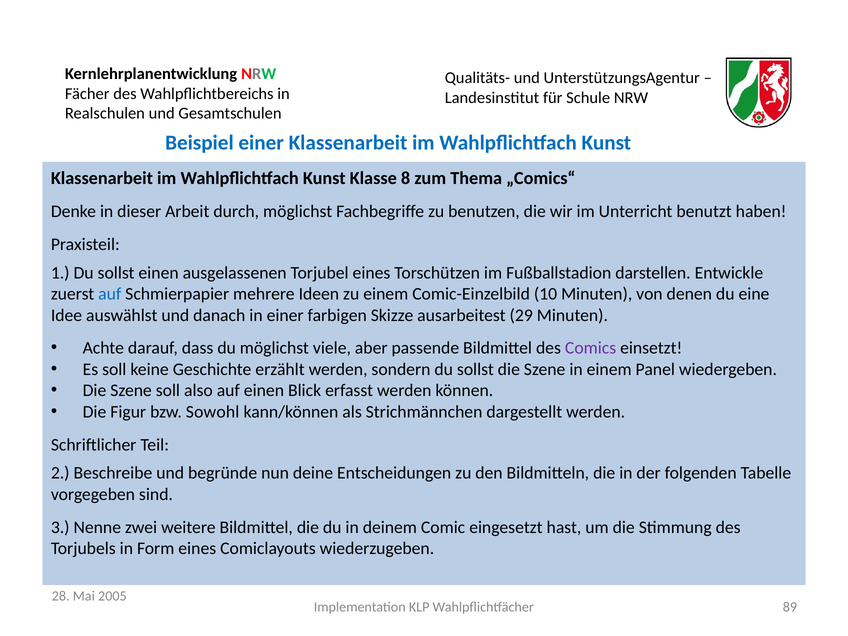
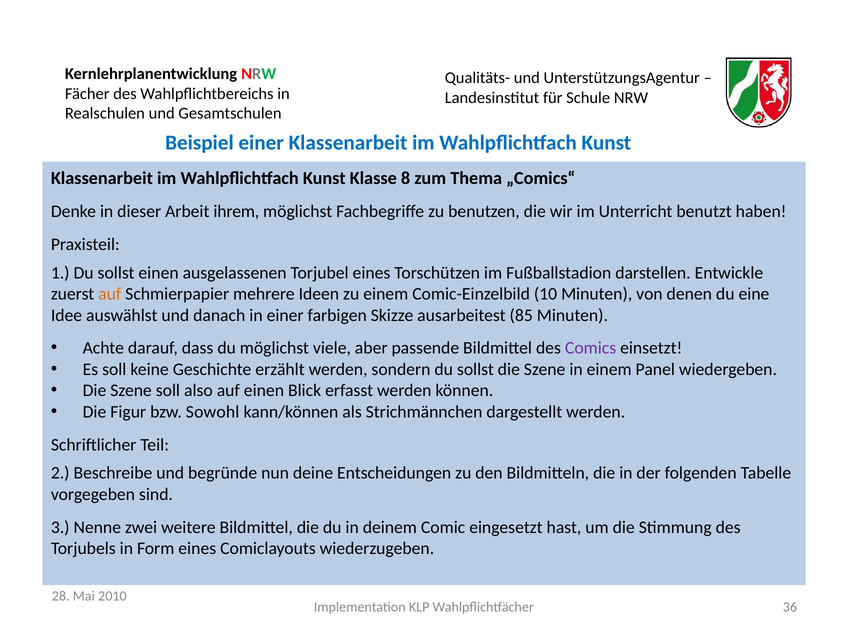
durch: durch -> ihrem
auf at (110, 294) colour: blue -> orange
29: 29 -> 85
2005: 2005 -> 2010
89: 89 -> 36
